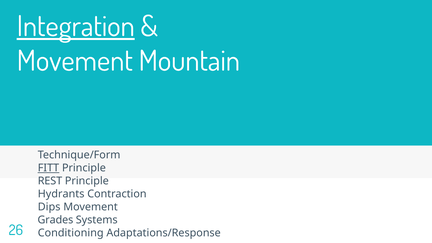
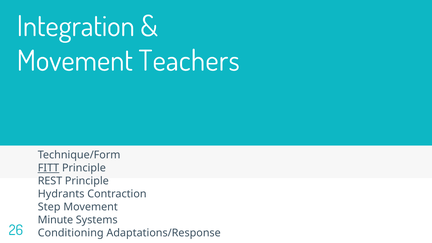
Integration underline: present -> none
Mountain: Mountain -> Teachers
Dips: Dips -> Step
Grades: Grades -> Minute
